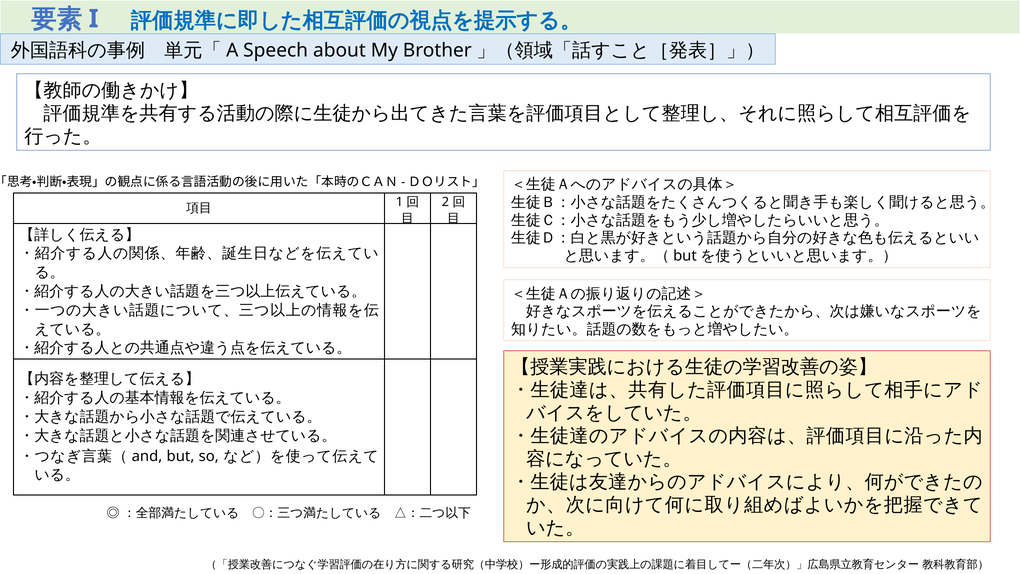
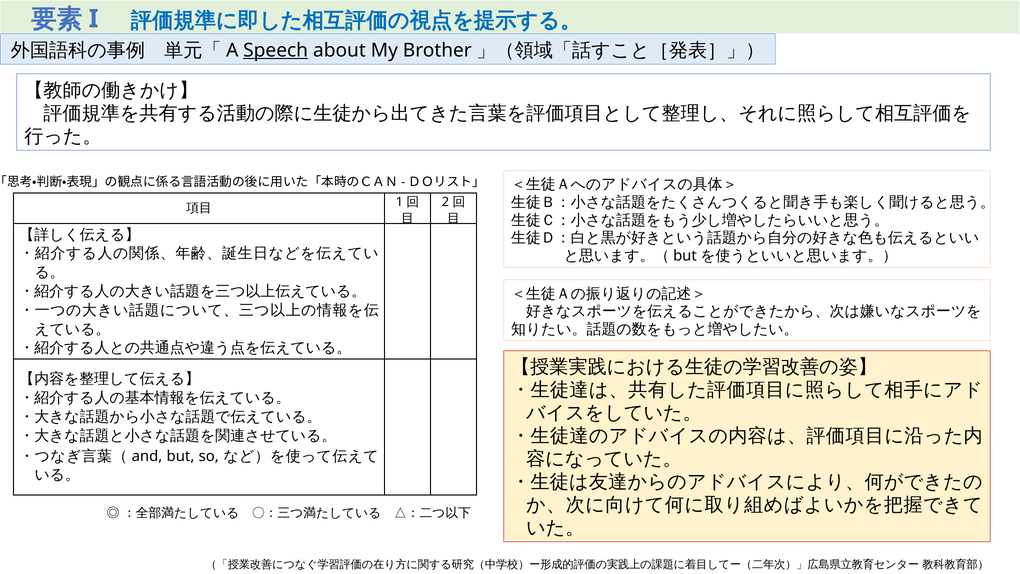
Speech underline: none -> present
